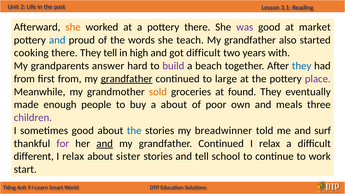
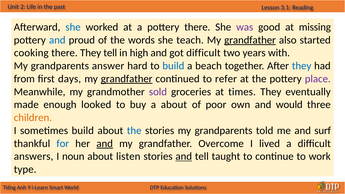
she at (73, 27) colour: orange -> blue
market: market -> missing
grandfather at (250, 40) underline: none -> present
build at (173, 66) colour: purple -> blue
first from: from -> days
large: large -> refer
sold colour: orange -> purple
found: found -> times
people: people -> looked
meals: meals -> would
children colour: purple -> orange
sometimes good: good -> build
stories my breadwinner: breadwinner -> grandparents
for colour: purple -> blue
Continued at (221, 143): Continued -> Overcome
relax at (270, 143): relax -> lived
different: different -> answers
relax at (73, 156): relax -> noun
sister: sister -> listen
and at (184, 156) underline: none -> present
school: school -> taught
start: start -> type
